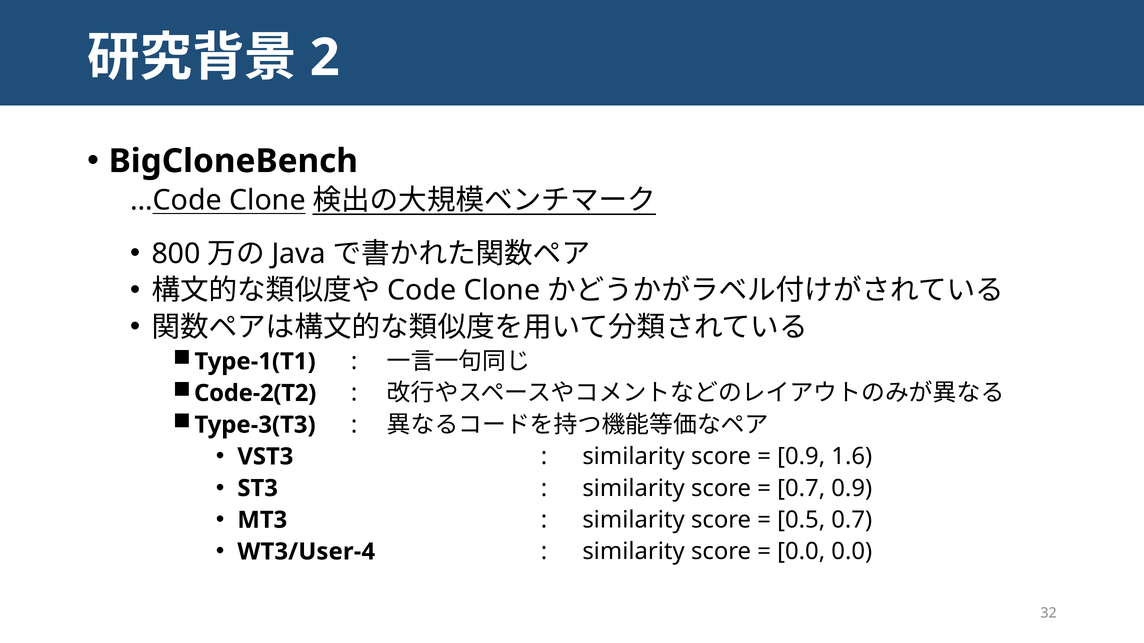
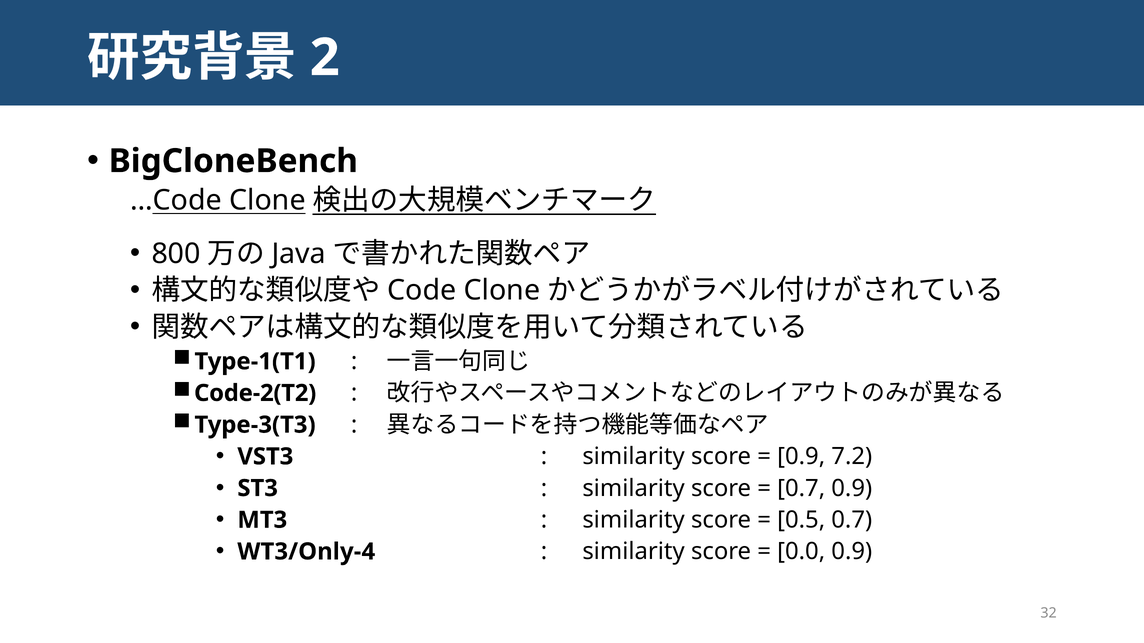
1.6: 1.6 -> 7.2
WT3/User-4: WT3/User-4 -> WT3/Only-4
0.0 0.0: 0.0 -> 0.9
